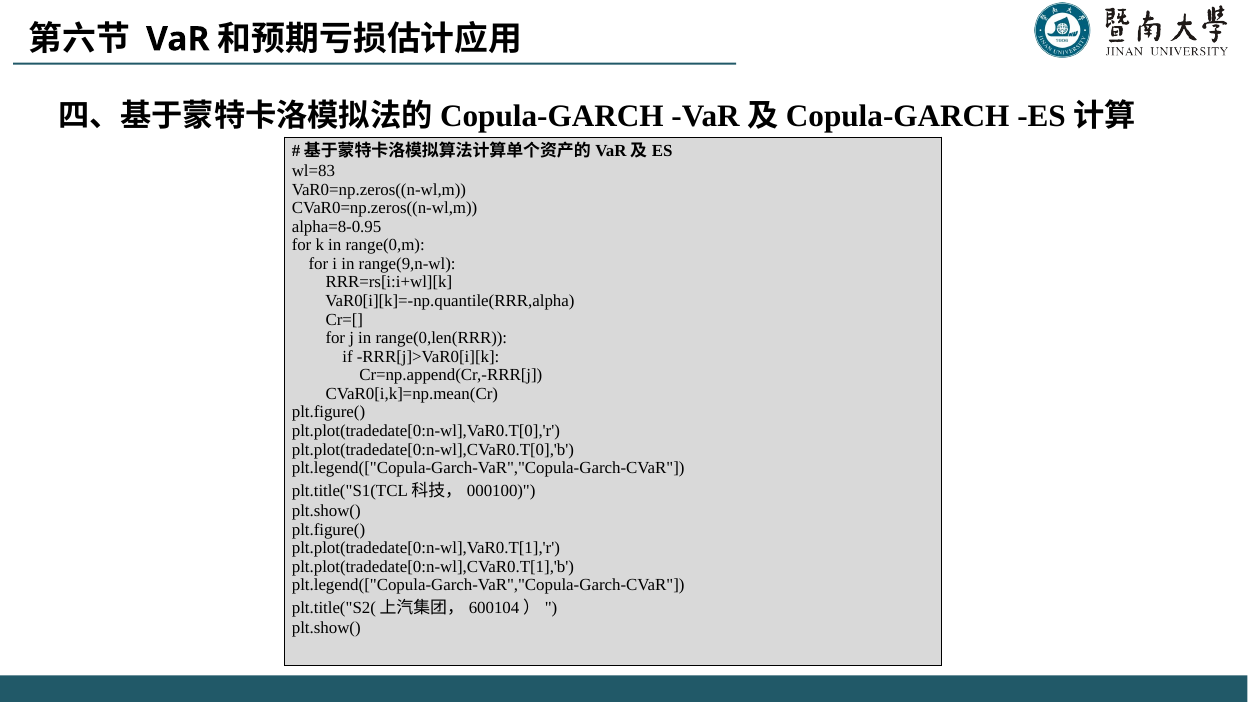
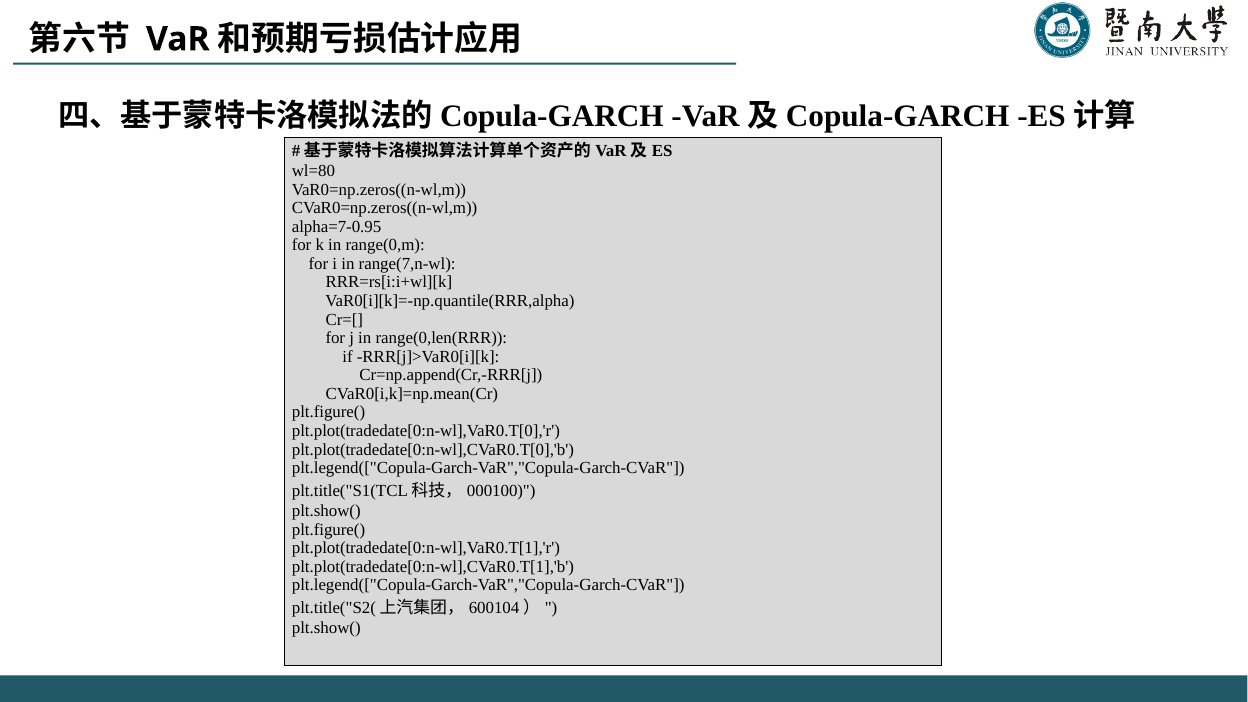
wl=83: wl=83 -> wl=80
alpha=8-0.95: alpha=8-0.95 -> alpha=7-0.95
range(9,n-wl: range(9,n-wl -> range(7,n-wl
